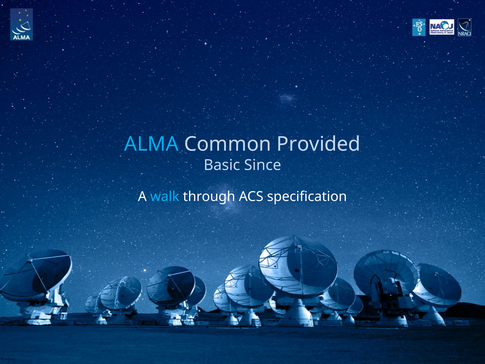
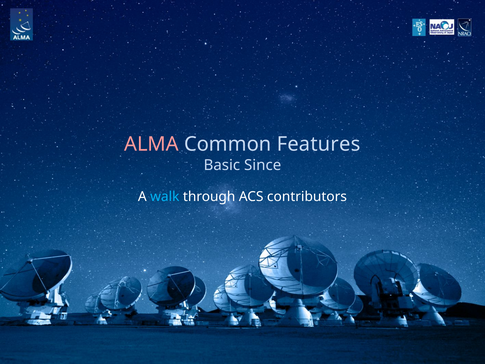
ALMA colour: light blue -> pink
Provided: Provided -> Features
specification: specification -> contributors
